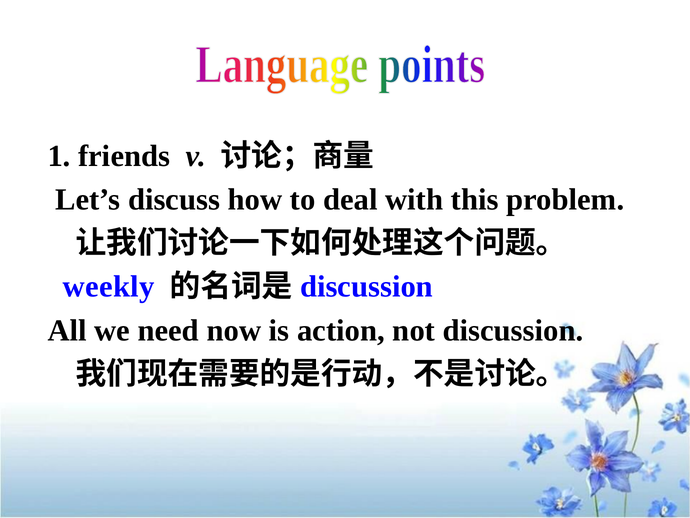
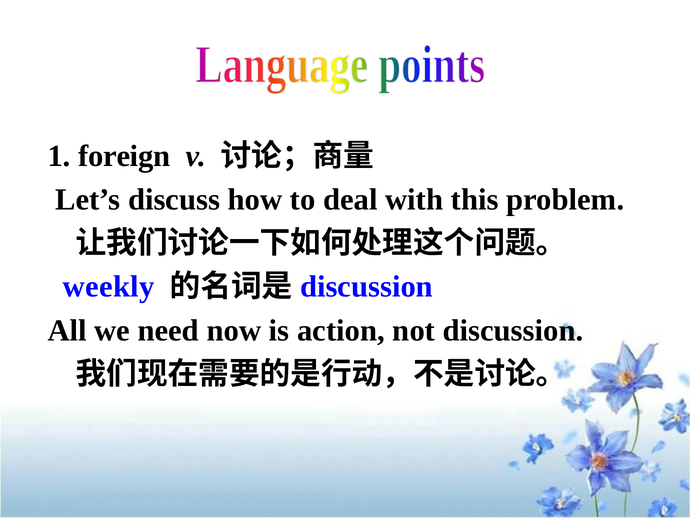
friends: friends -> foreign
